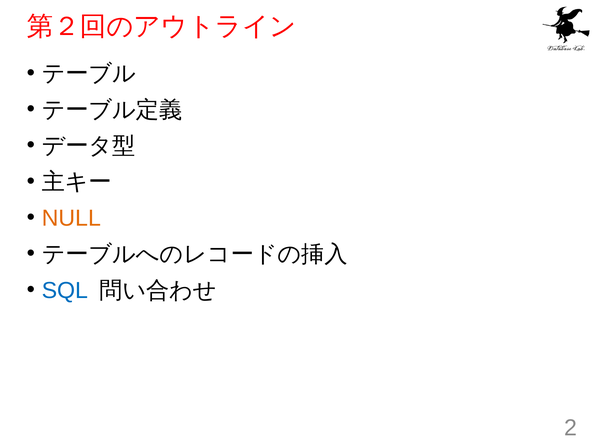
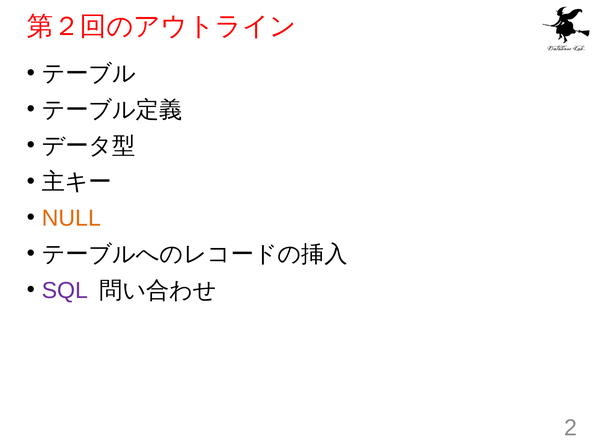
SQL colour: blue -> purple
